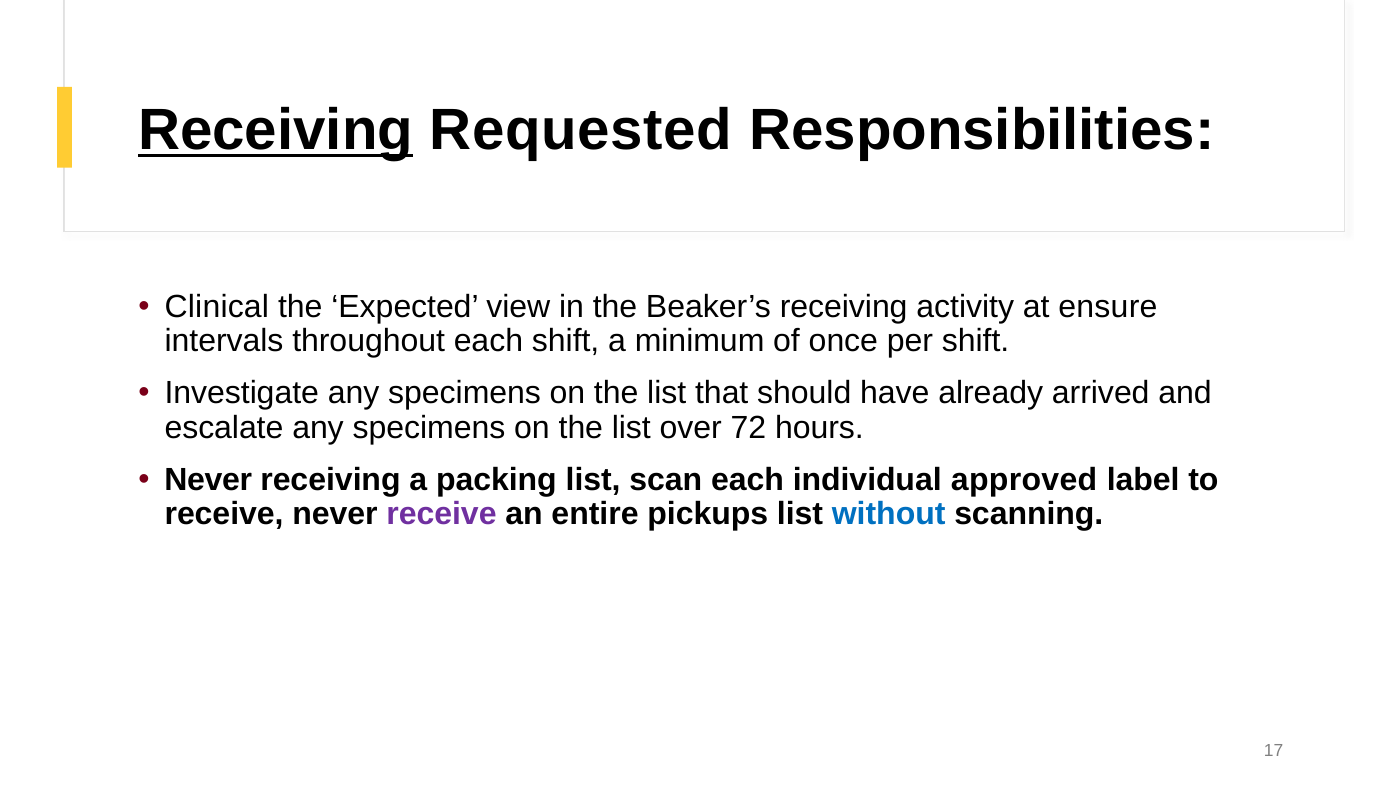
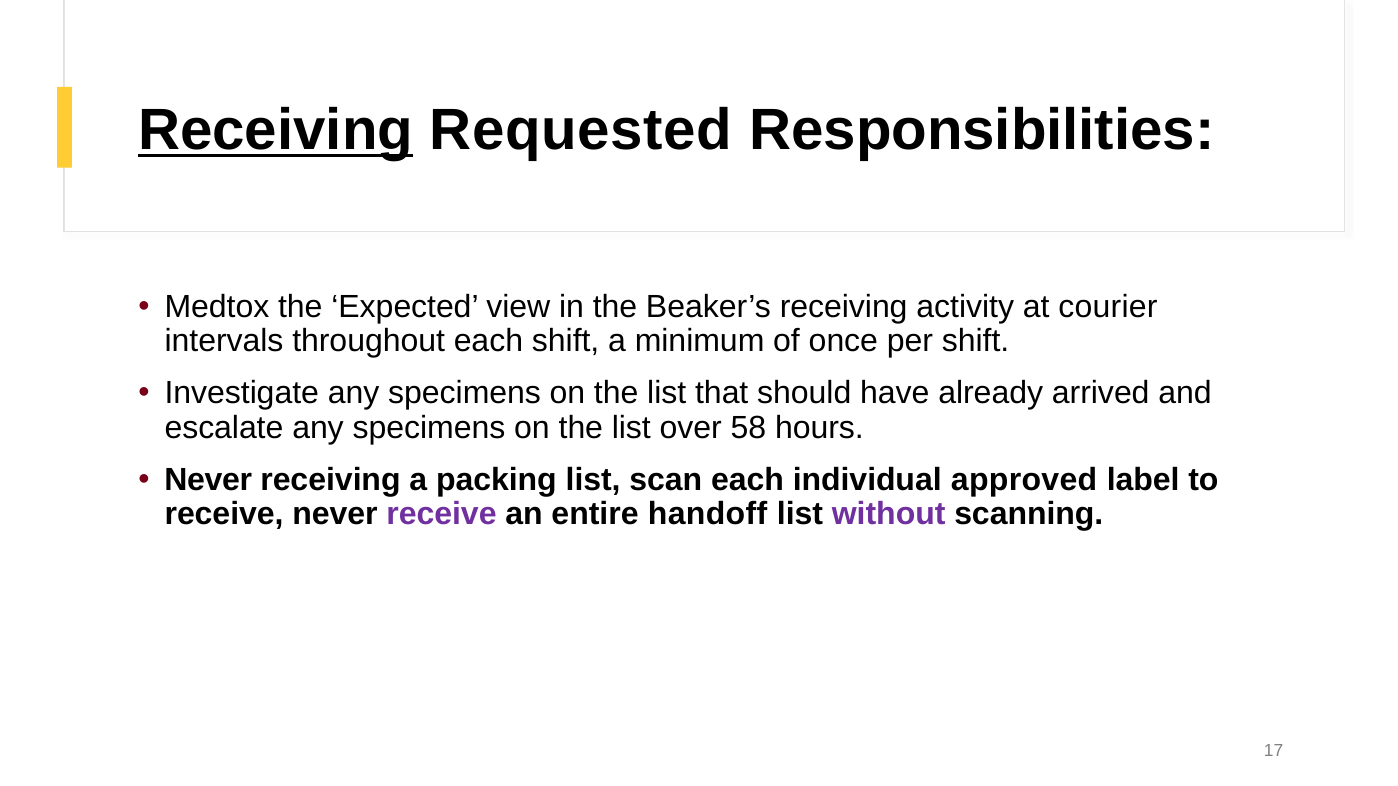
Clinical: Clinical -> Medtox
ensure: ensure -> courier
72: 72 -> 58
pickups: pickups -> handoff
without colour: blue -> purple
